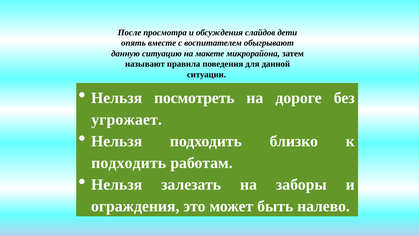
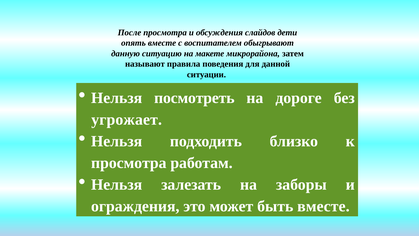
подходить at (129, 163): подходить -> просмотра
быть налево: налево -> вместе
